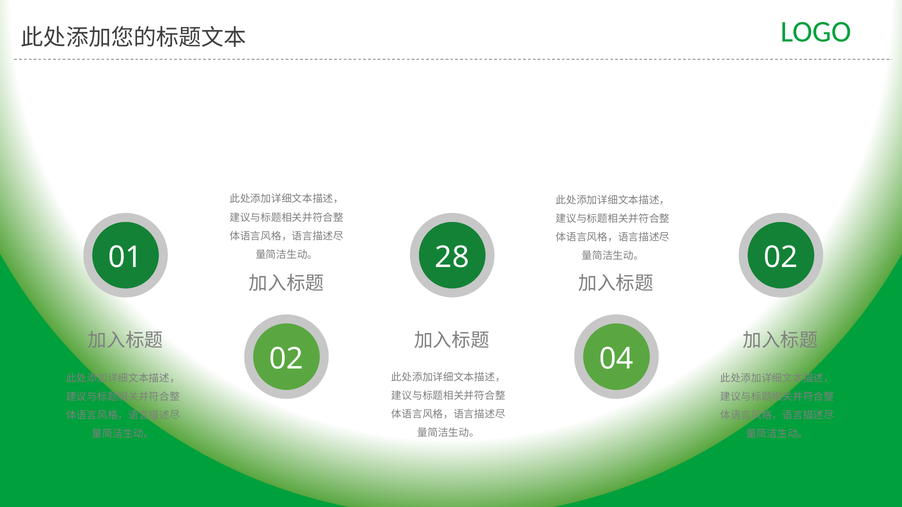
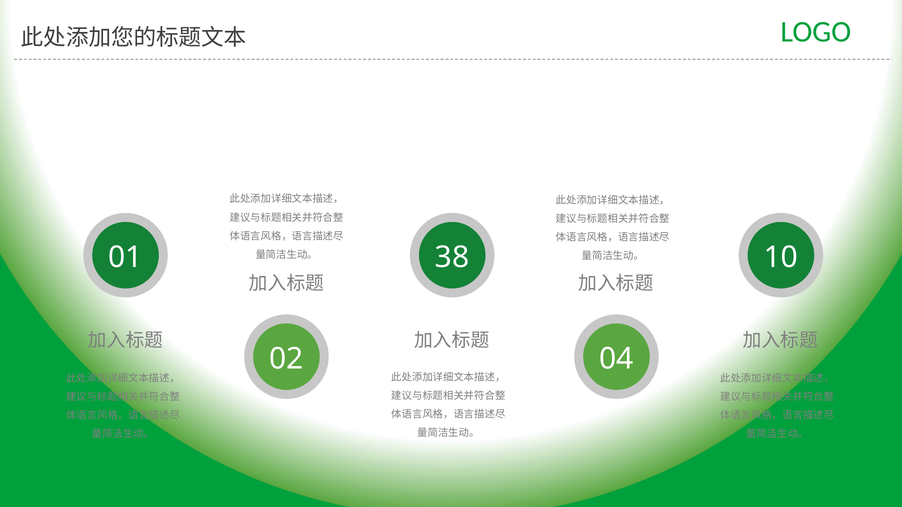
28: 28 -> 38
02 at (781, 257): 02 -> 10
